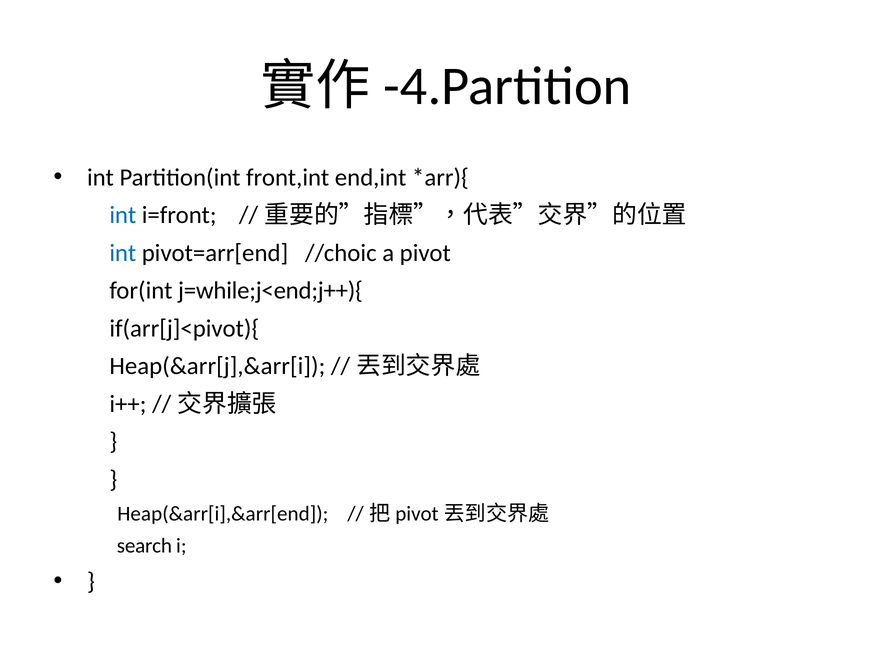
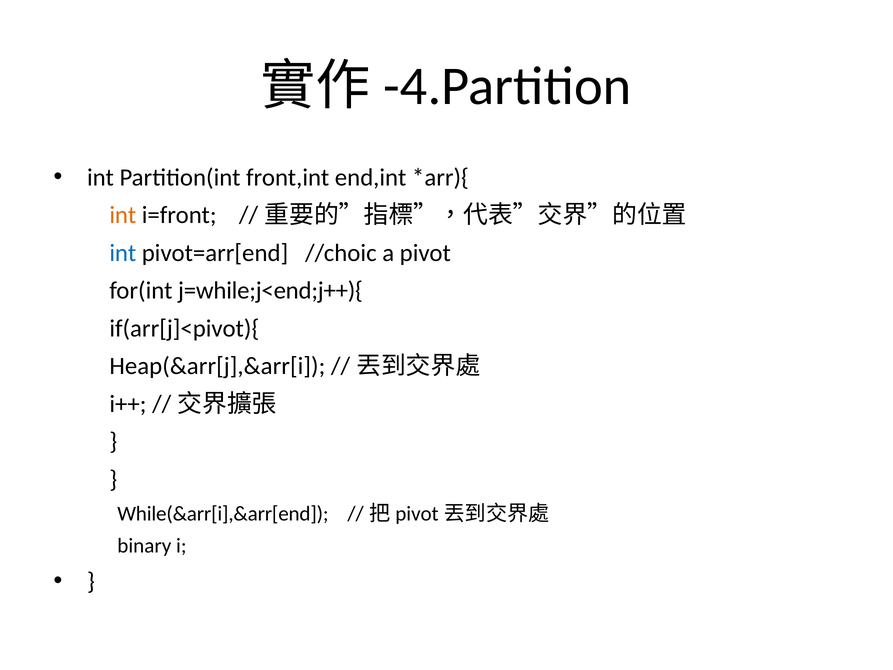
int at (123, 215) colour: blue -> orange
Heap(&arr[i],&arr[end: Heap(&arr[i],&arr[end -> While(&arr[i],&arr[end
search: search -> binary
